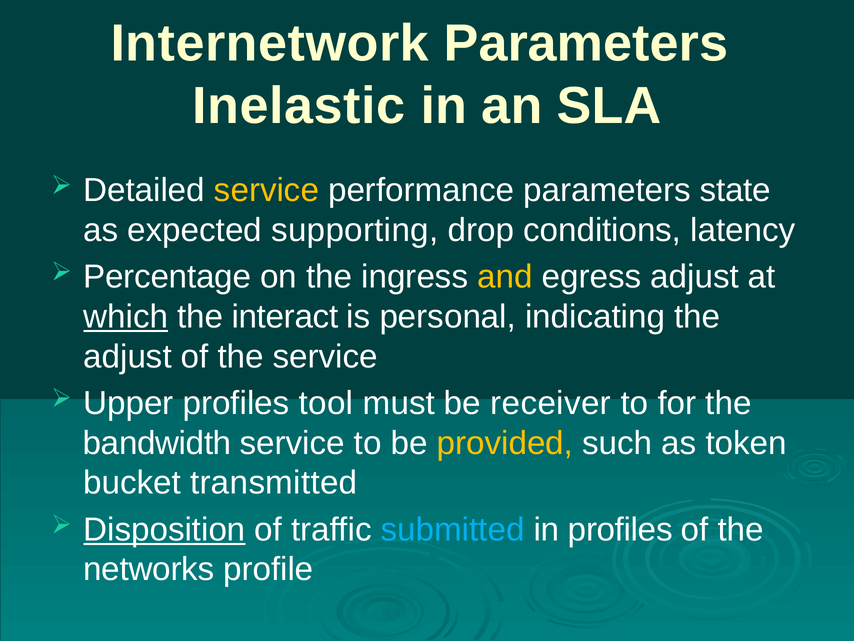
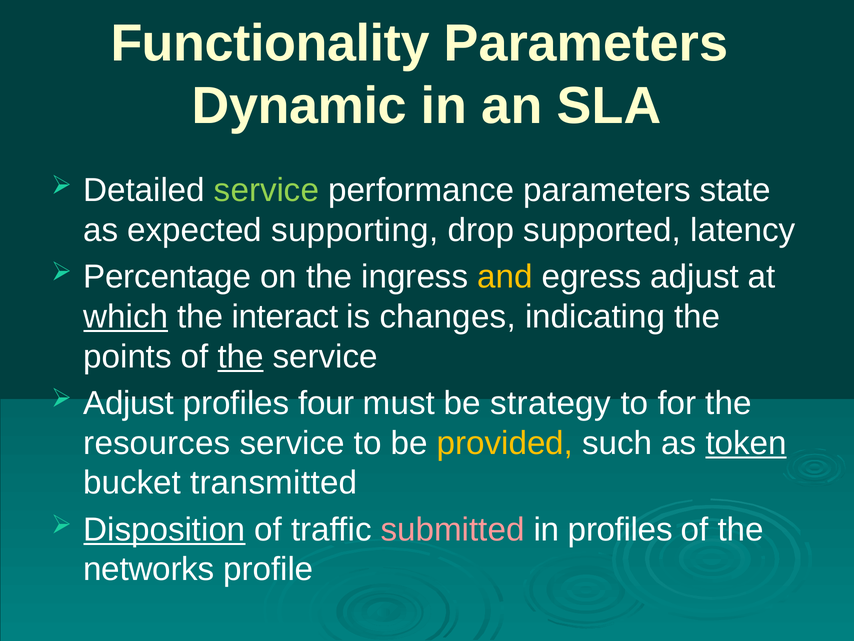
Internetwork: Internetwork -> Functionality
Inelastic: Inelastic -> Dynamic
service at (267, 190) colour: yellow -> light green
conditions: conditions -> supported
personal: personal -> changes
adjust at (128, 356): adjust -> points
the at (241, 356) underline: none -> present
Upper at (128, 403): Upper -> Adjust
tool: tool -> four
receiver: receiver -> strategy
bandwidth: bandwidth -> resources
token underline: none -> present
submitted colour: light blue -> pink
